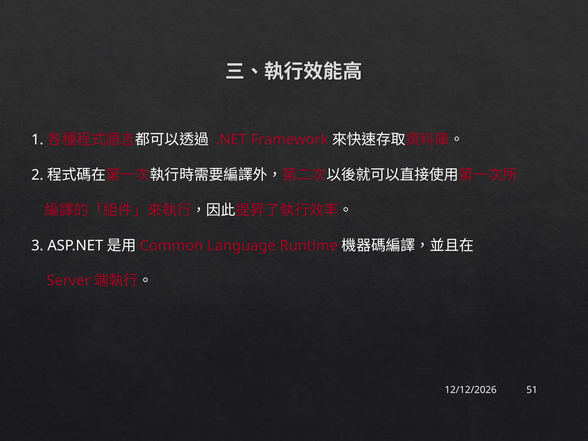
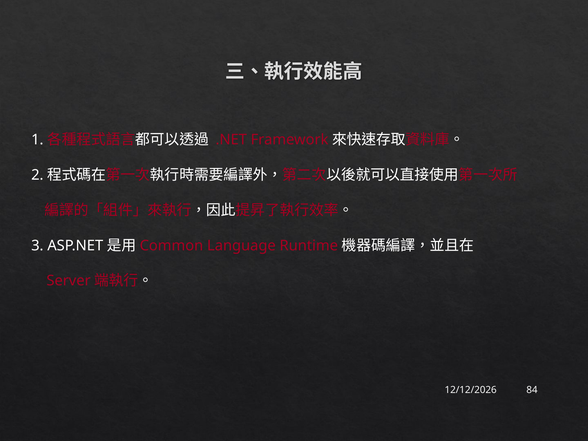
51: 51 -> 84
